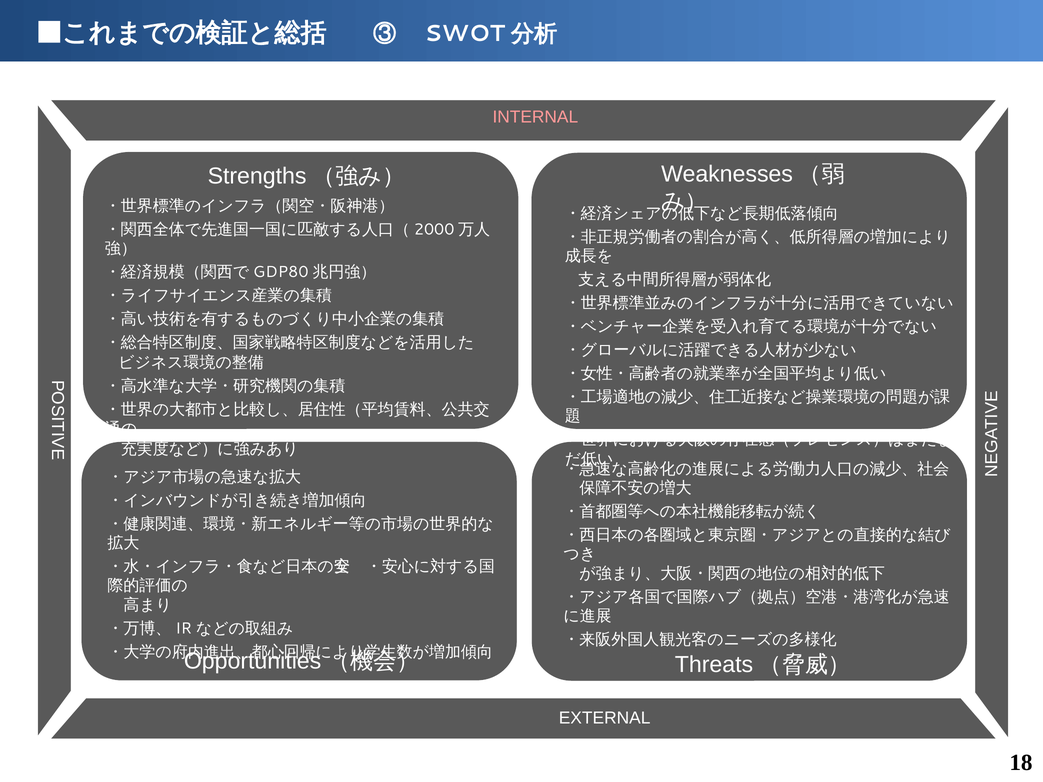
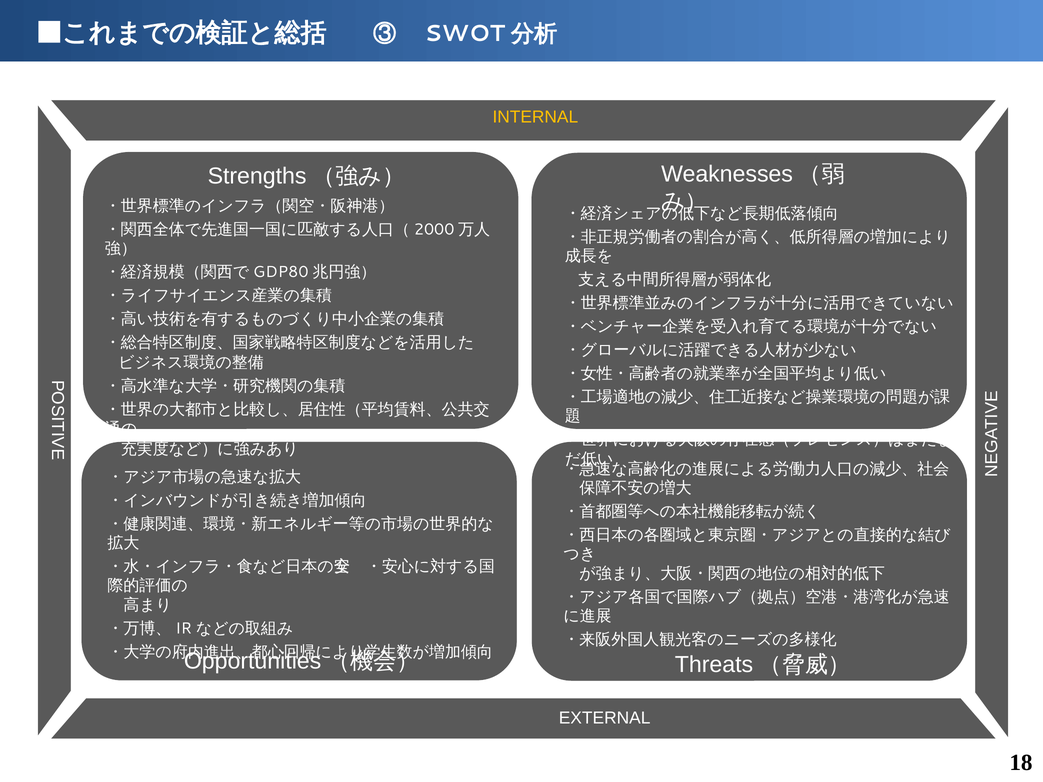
INTERNAL colour: pink -> yellow
